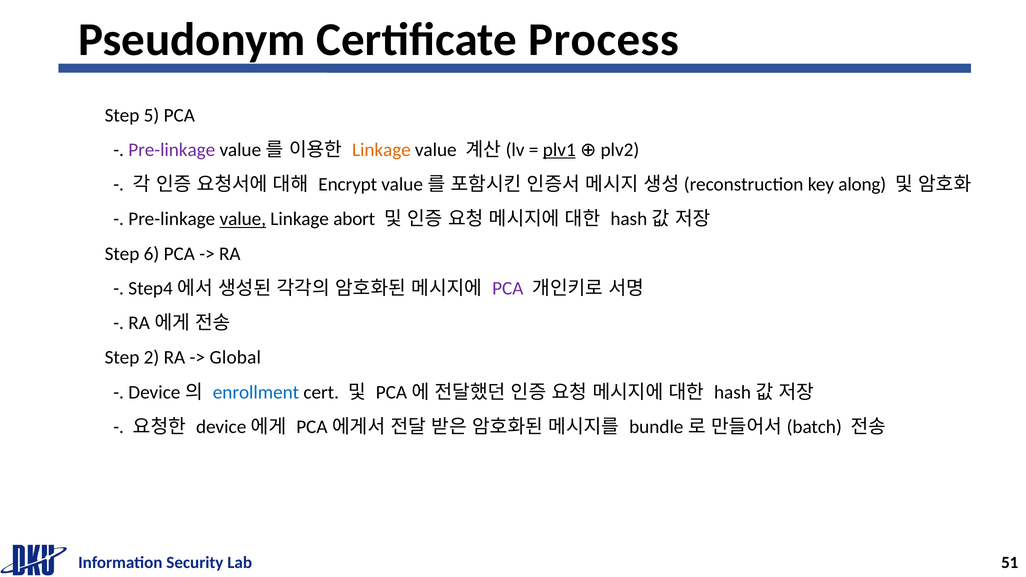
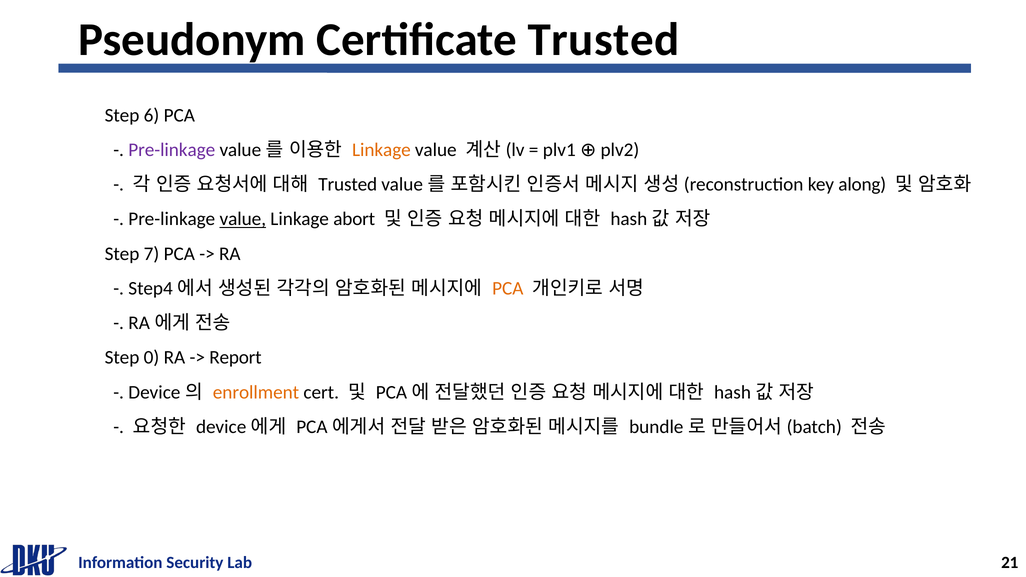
Certificate Process: Process -> Trusted
5: 5 -> 6
plv1 underline: present -> none
Encrypt at (348, 185): Encrypt -> Trusted
6: 6 -> 7
PCA at (508, 288) colour: purple -> orange
2: 2 -> 0
Global: Global -> Report
enrollment colour: blue -> orange
51: 51 -> 21
